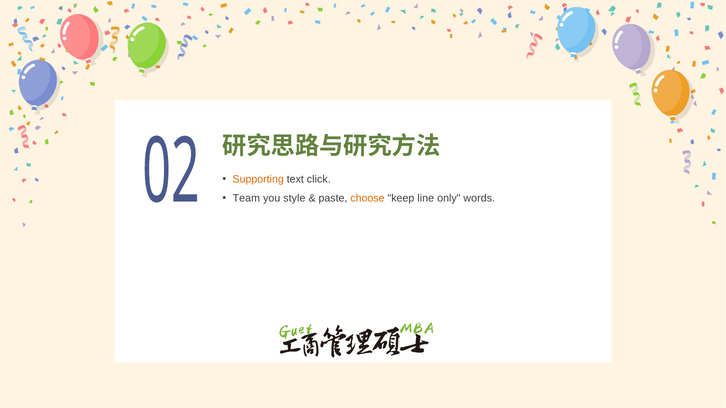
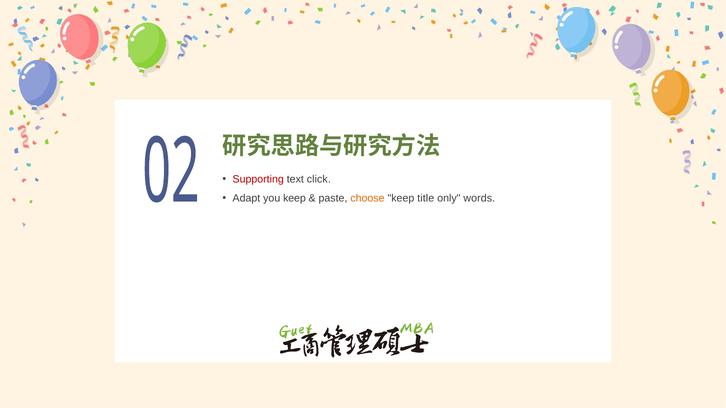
Supporting colour: orange -> red
Team: Team -> Adapt
you style: style -> keep
line: line -> title
